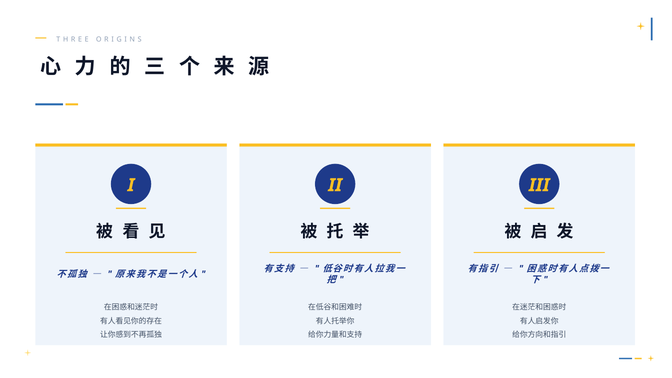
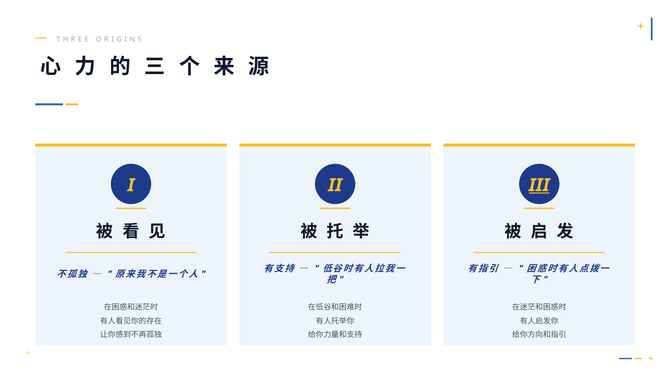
III underline: none -> present
